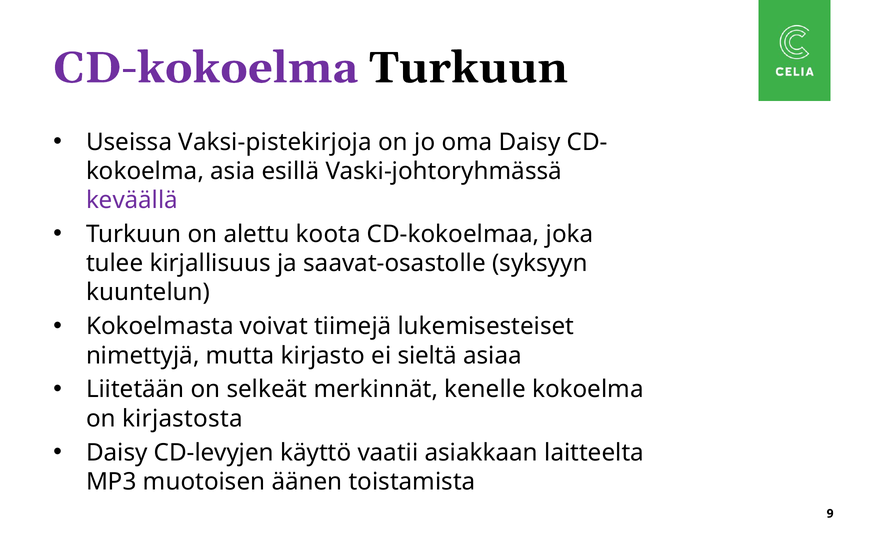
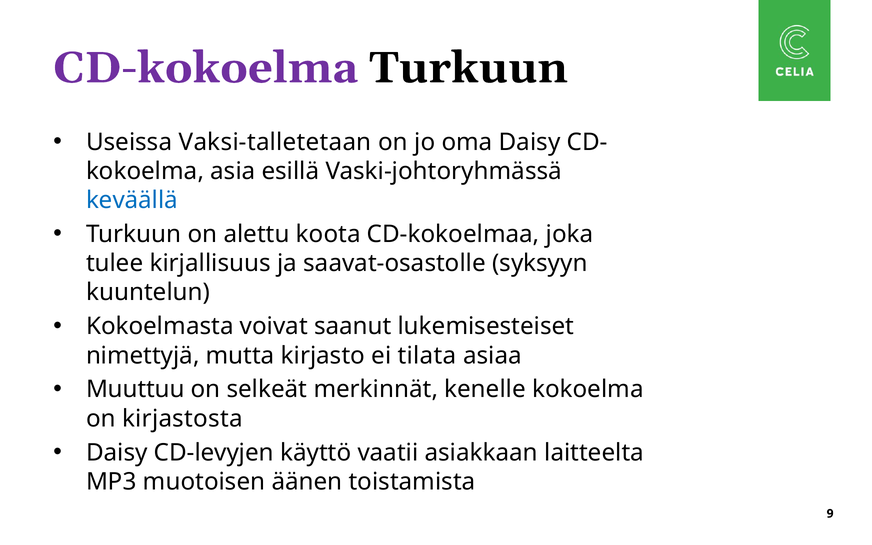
Vaksi-pistekirjoja: Vaksi-pistekirjoja -> Vaksi-talletetaan
keväällä colour: purple -> blue
tiimejä: tiimejä -> saanut
sieltä: sieltä -> tilata
Liitetään: Liitetään -> Muuttuu
